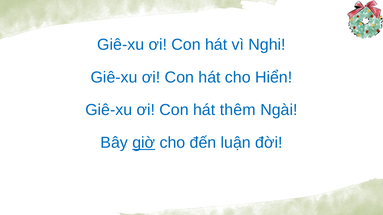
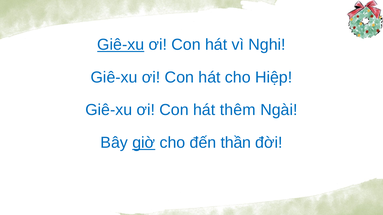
Giê-xu at (121, 45) underline: none -> present
Hiển: Hiển -> Hiệp
luận: luận -> thần
